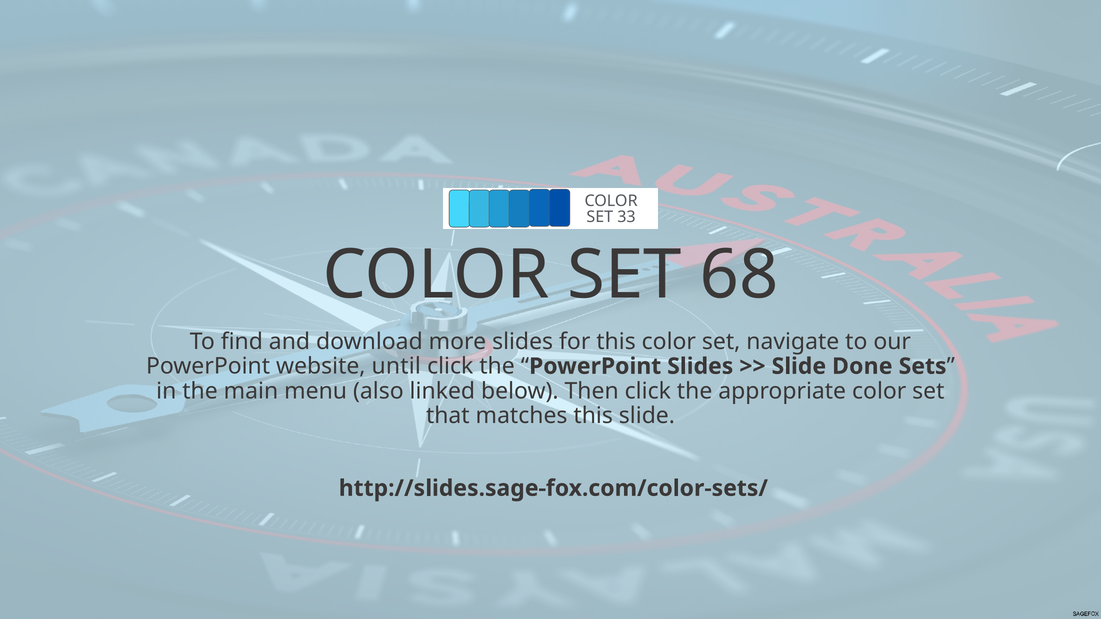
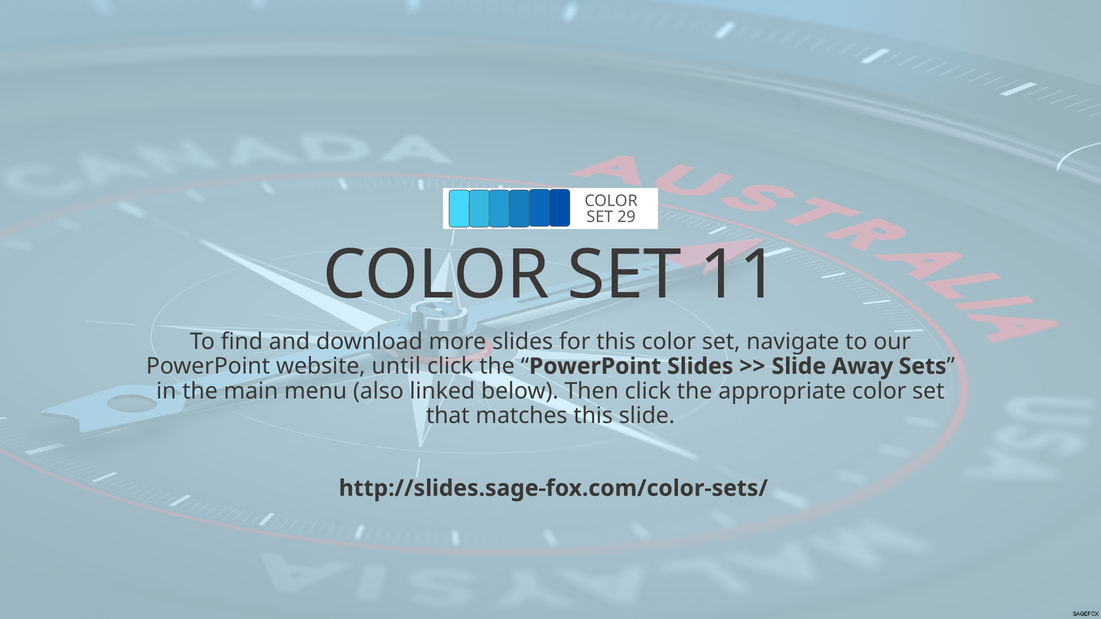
33: 33 -> 29
68: 68 -> 11
Done: Done -> Away
